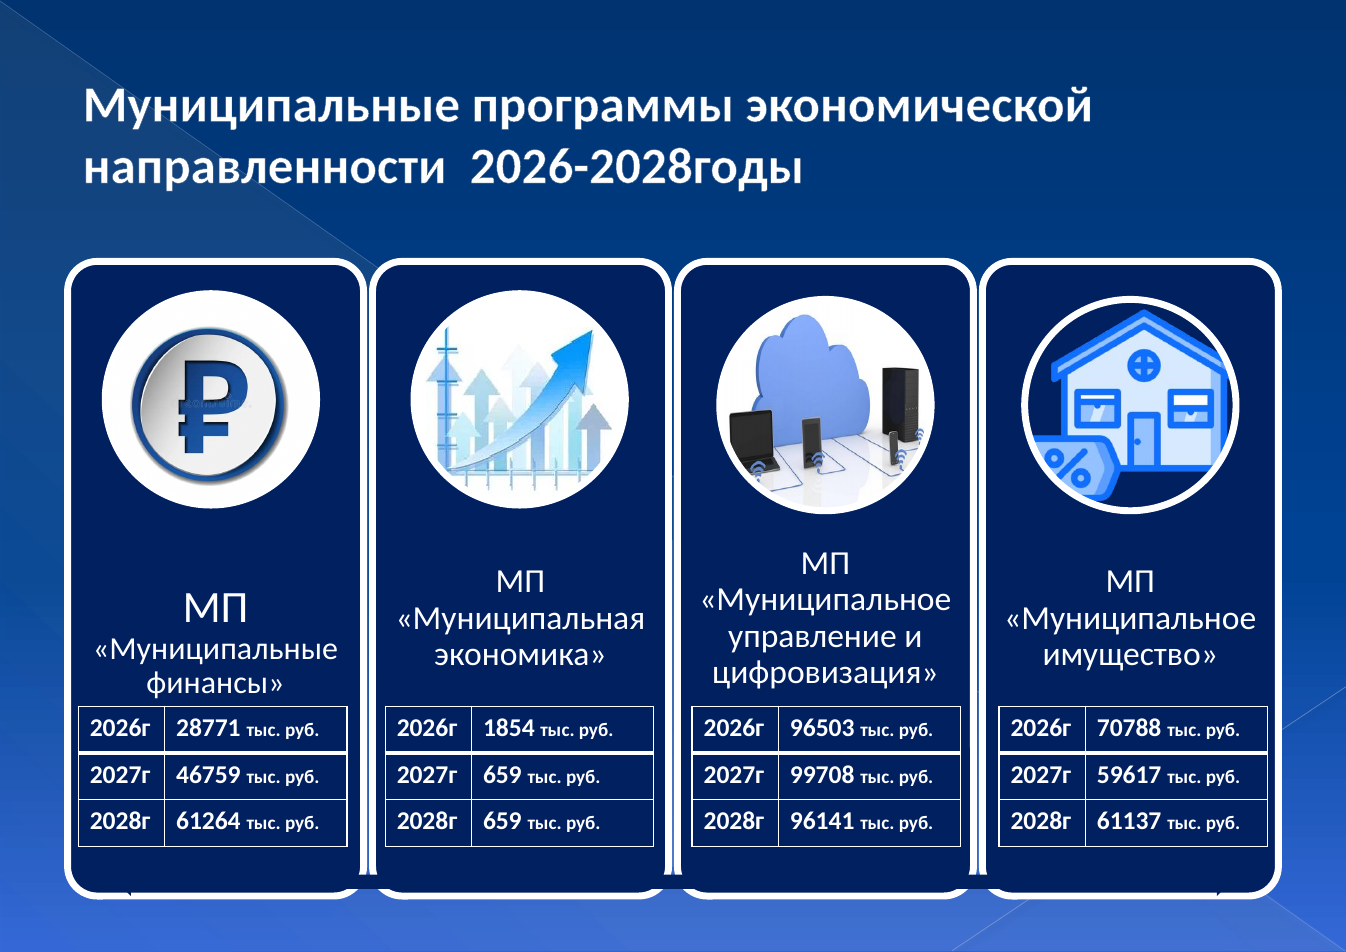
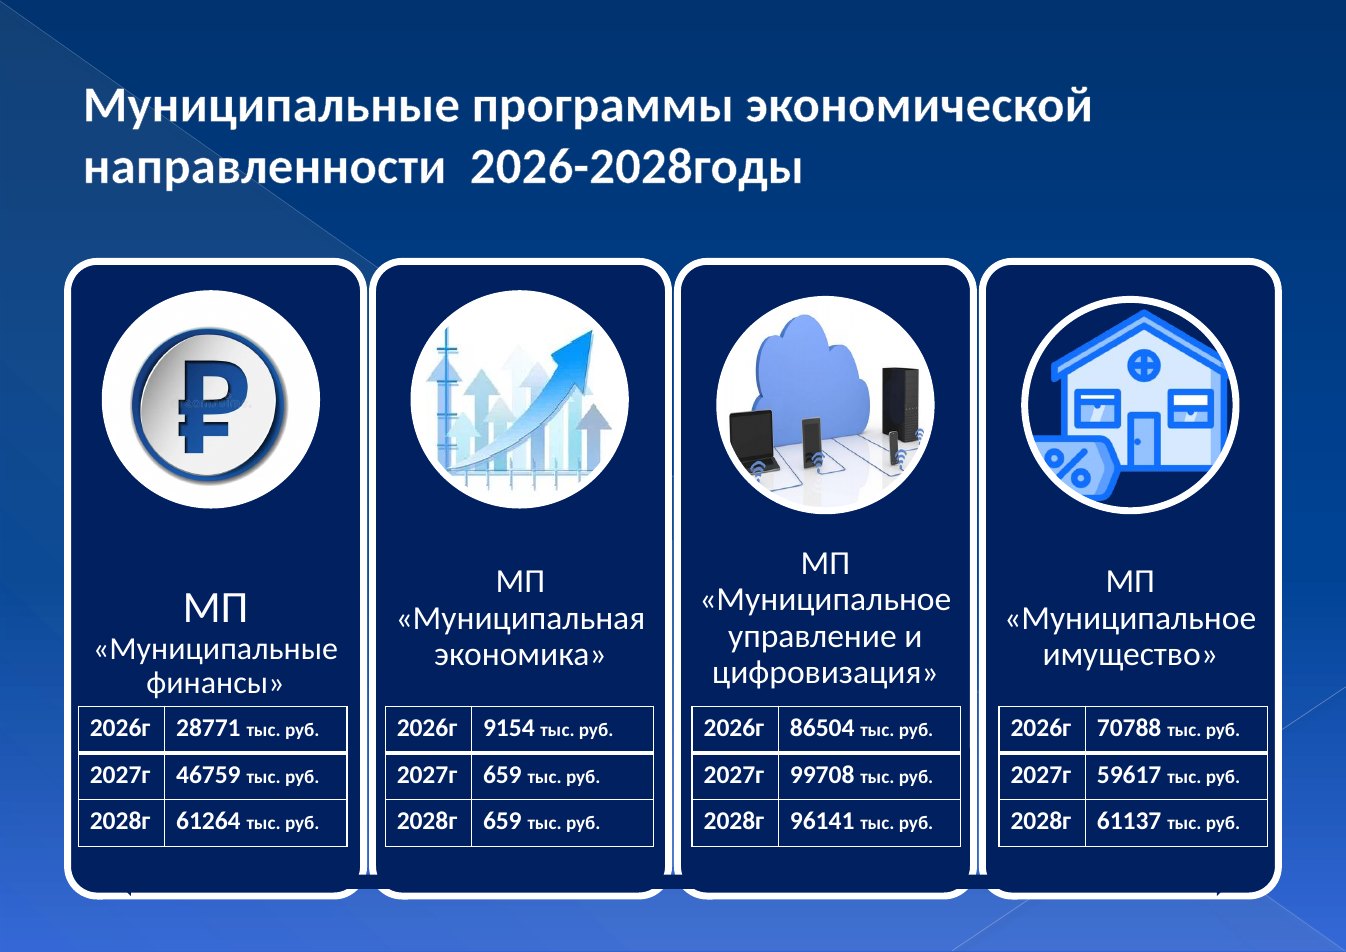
1854: 1854 -> 9154
96503: 96503 -> 86504
